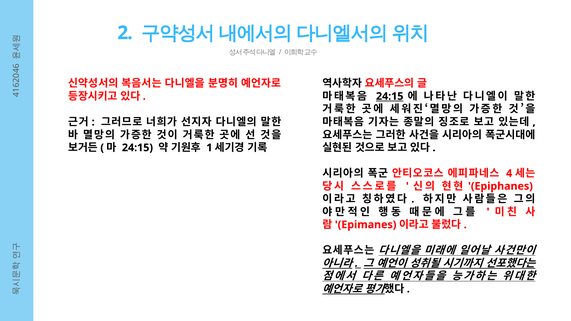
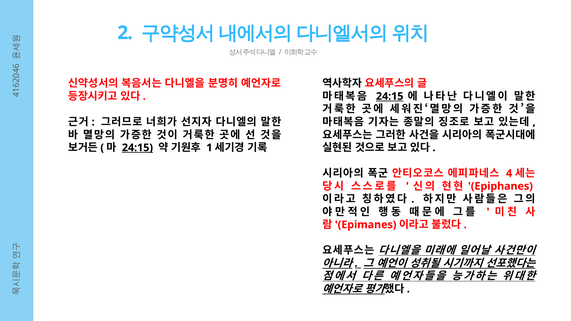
24:15 at (137, 148) underline: none -> present
